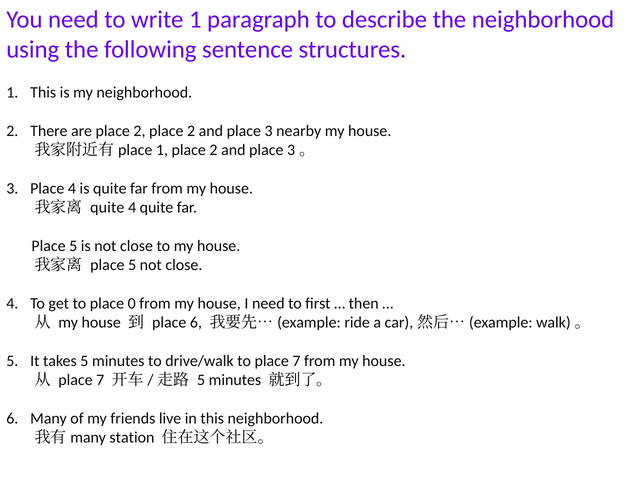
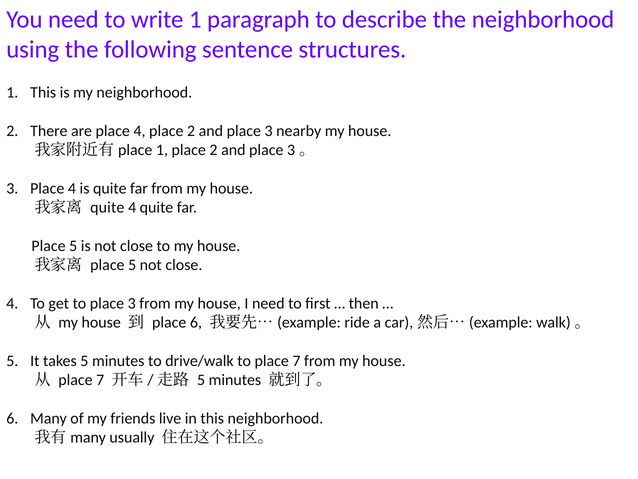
are place 2: 2 -> 4
to place 0: 0 -> 3
station: station -> usually
